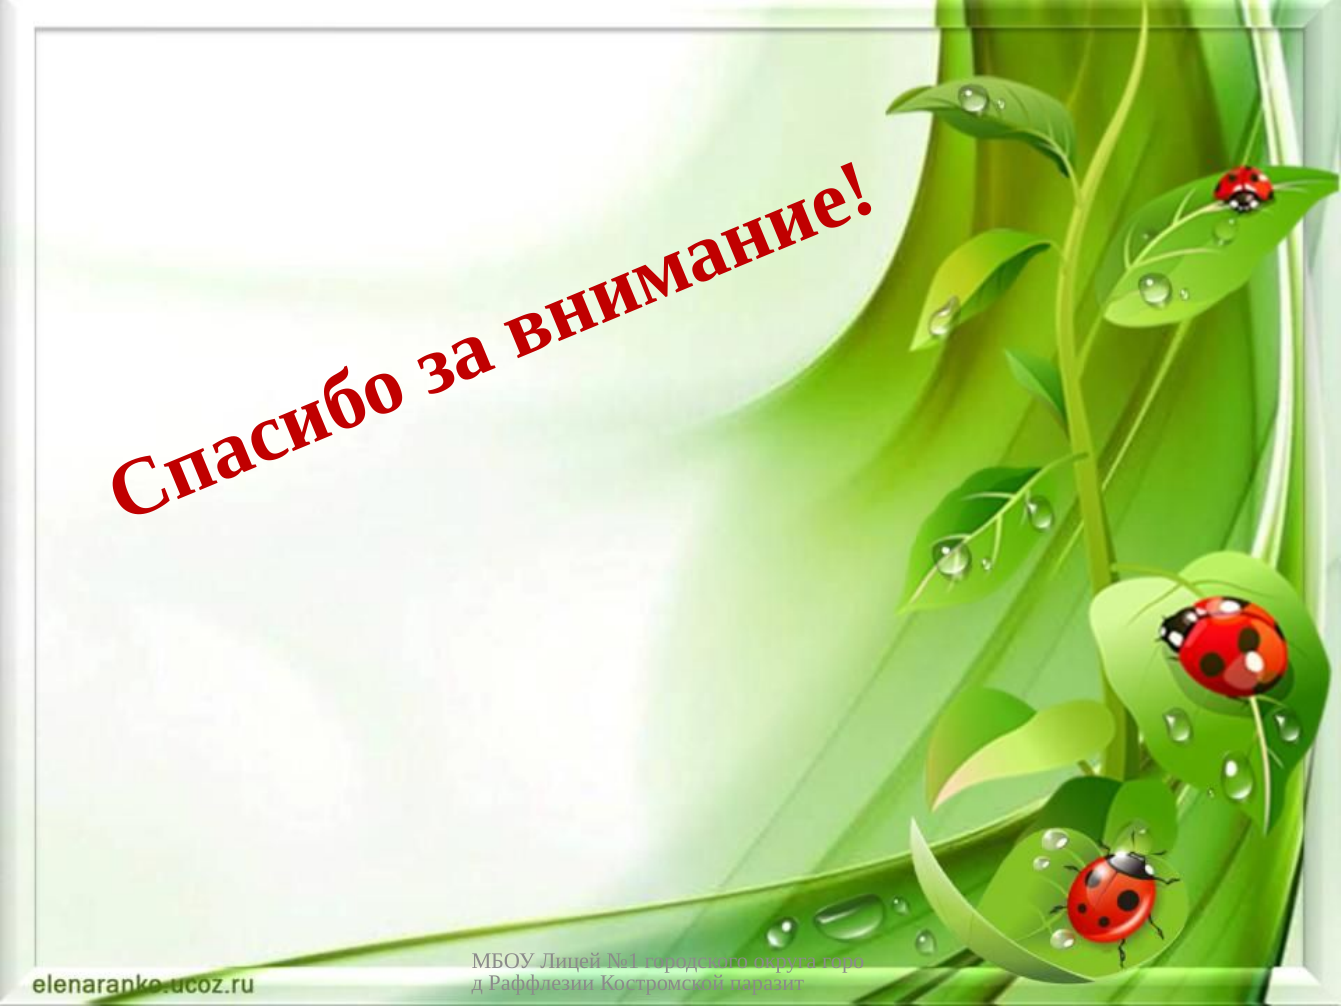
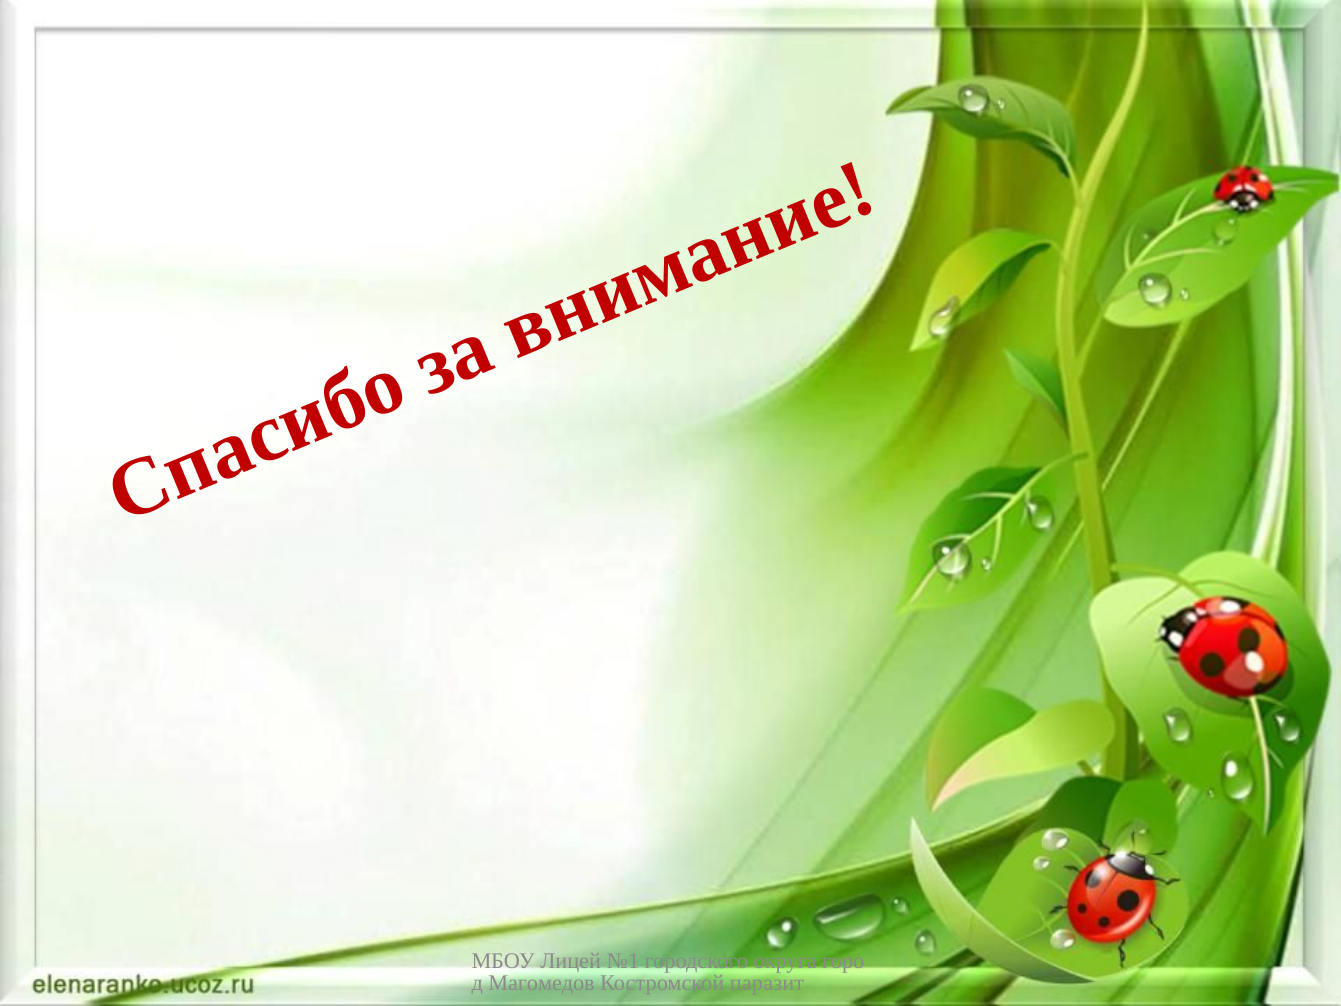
Раффлезии: Раффлезии -> Магомедов
